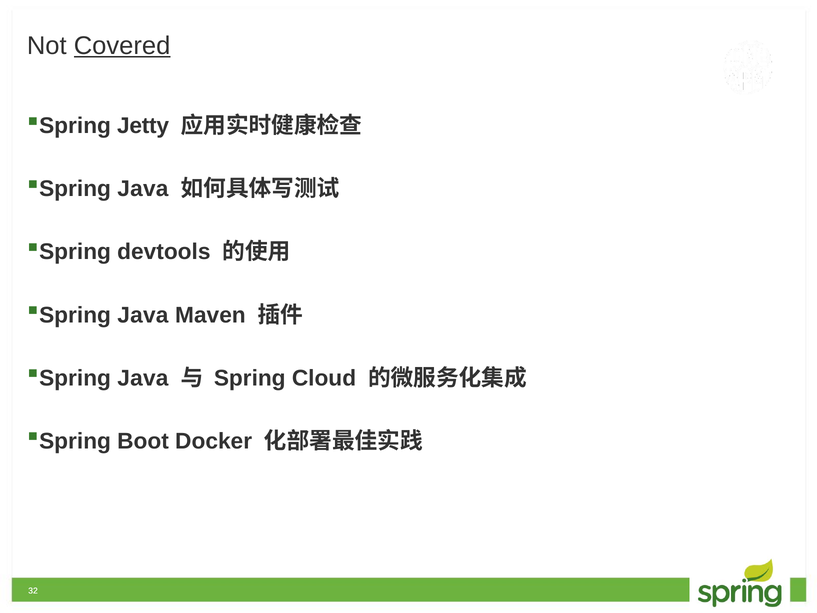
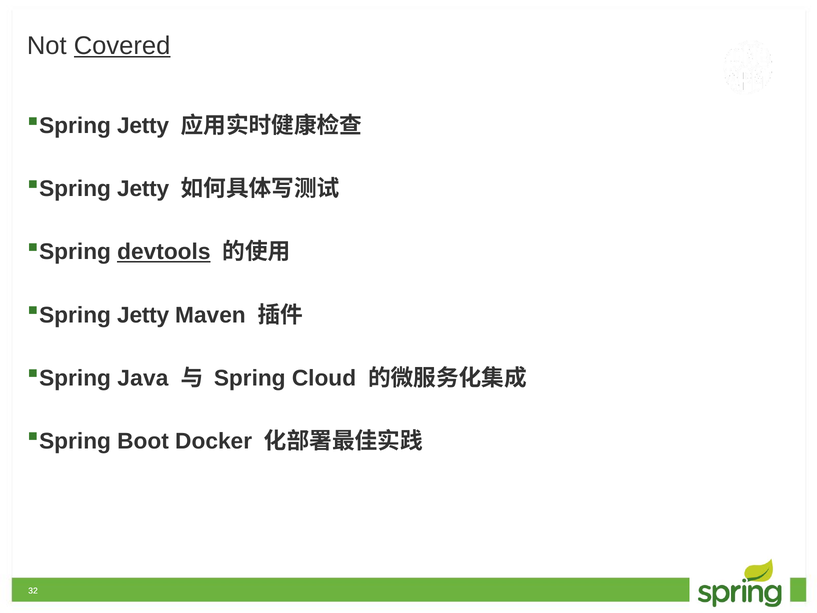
Java at (143, 189): Java -> Jetty
devtools underline: none -> present
Java at (143, 315): Java -> Jetty
